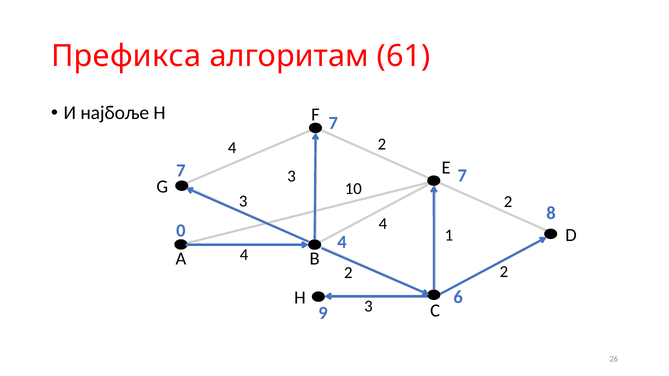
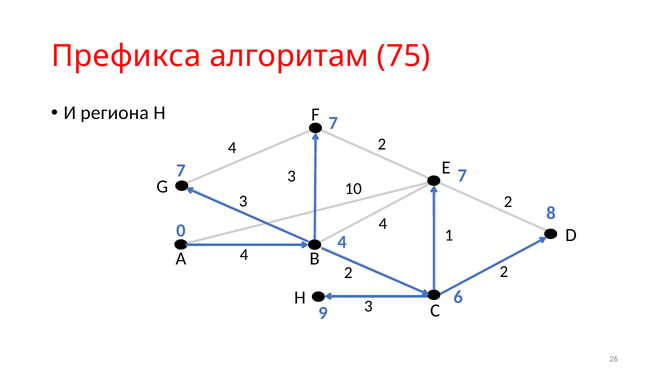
61: 61 -> 75
најбоље: најбоље -> региона
